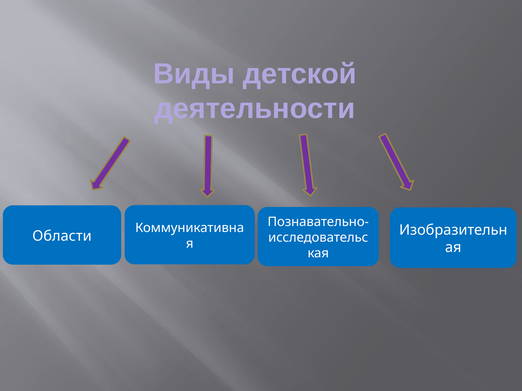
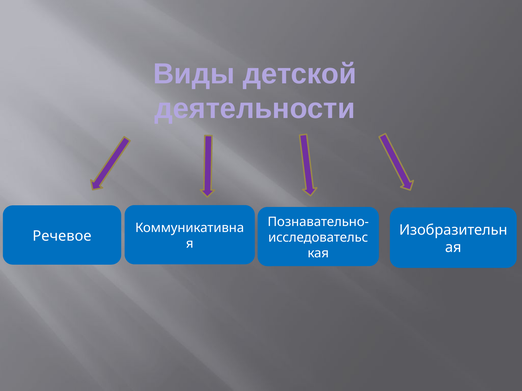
Области: Области -> Речевое
